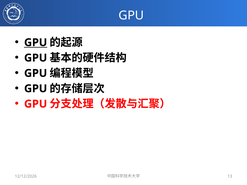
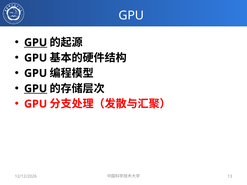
GPU at (36, 89) underline: none -> present
